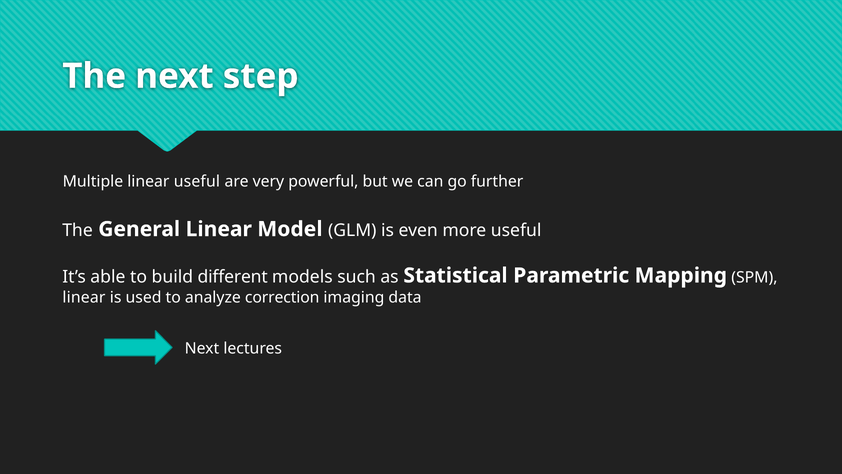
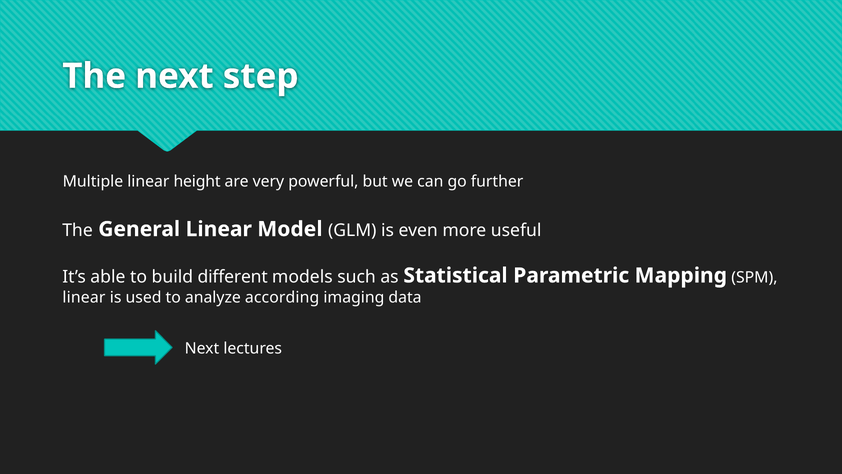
linear useful: useful -> height
correction: correction -> according
